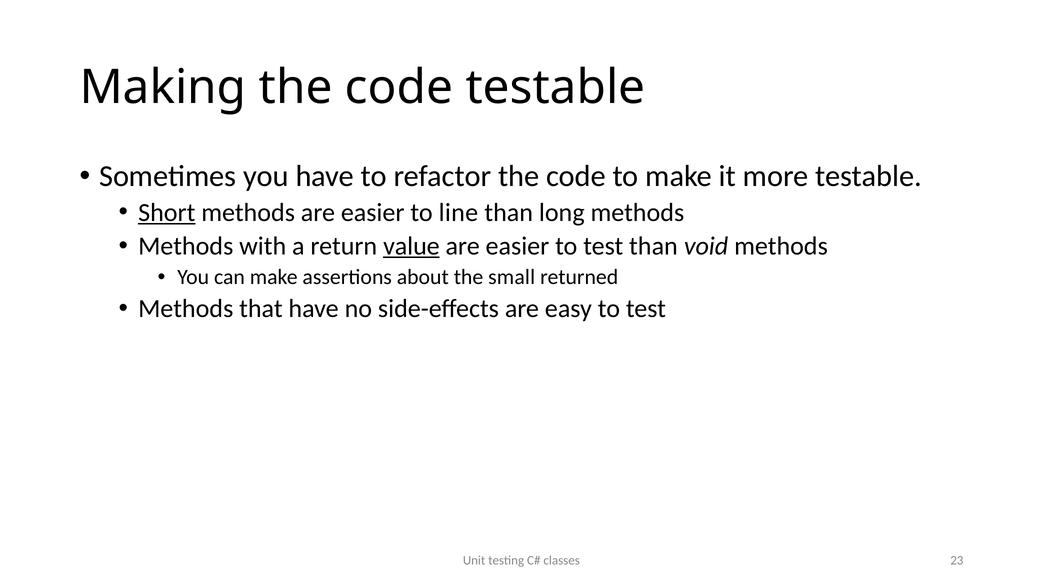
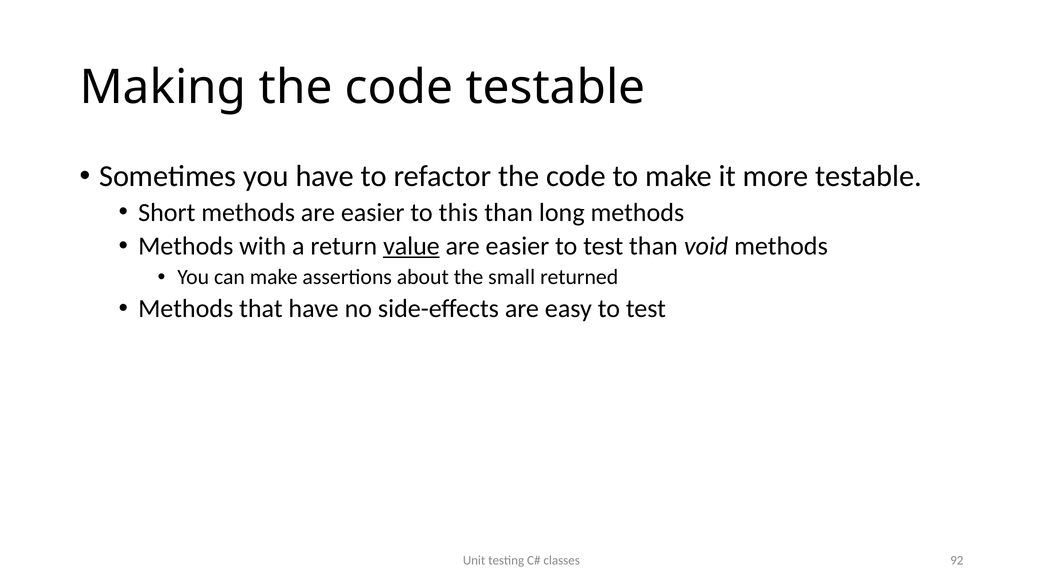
Short underline: present -> none
line: line -> this
23: 23 -> 92
